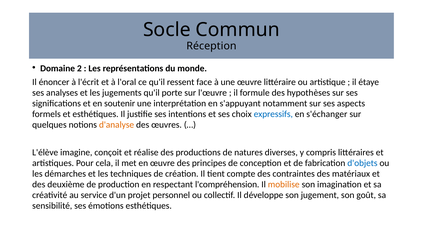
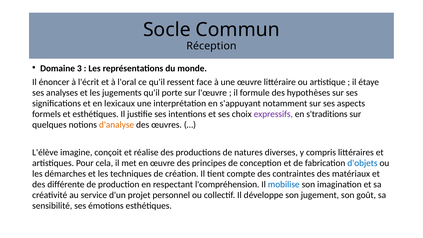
2: 2 -> 3
soutenir: soutenir -> lexicaux
expressifs colour: blue -> purple
s'échanger: s'échanger -> s'traditions
deuxième: deuxième -> différente
mobilise colour: orange -> blue
